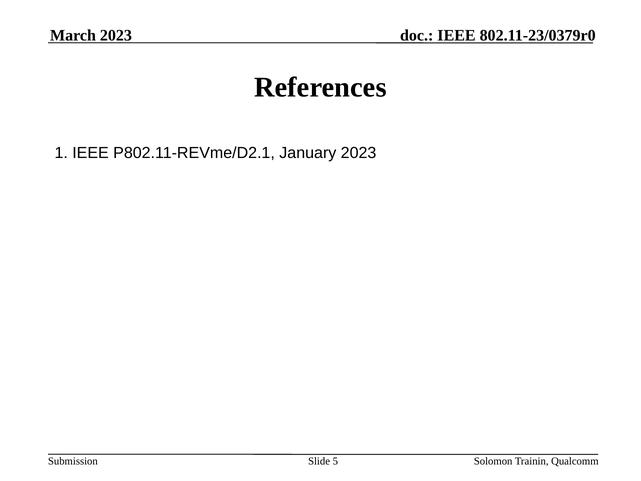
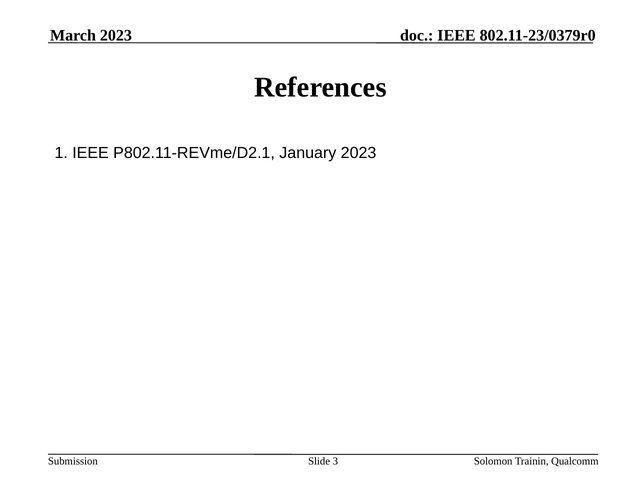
5: 5 -> 3
